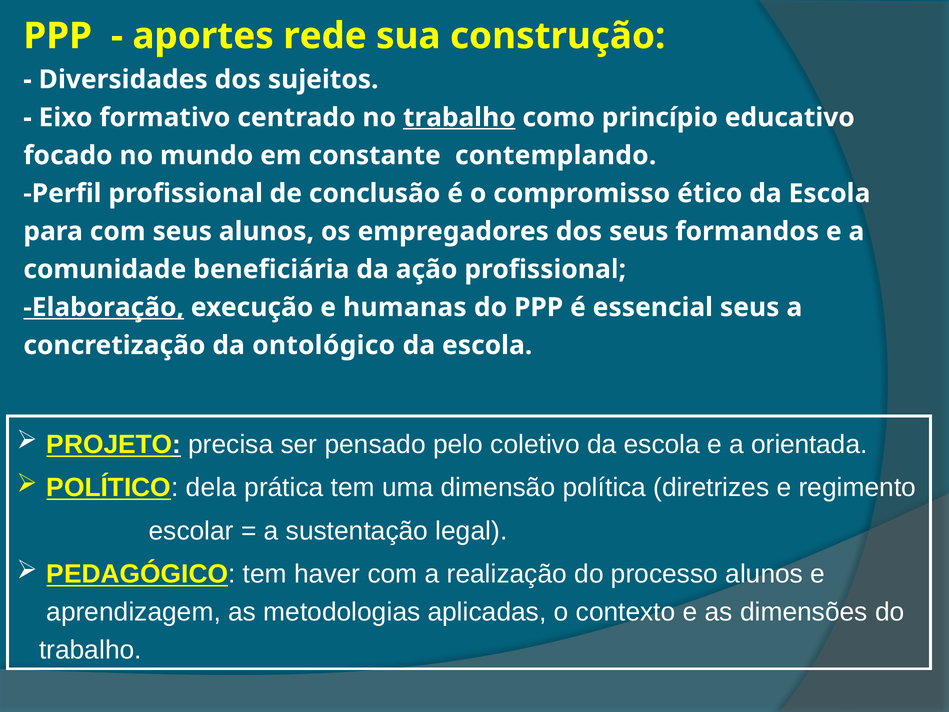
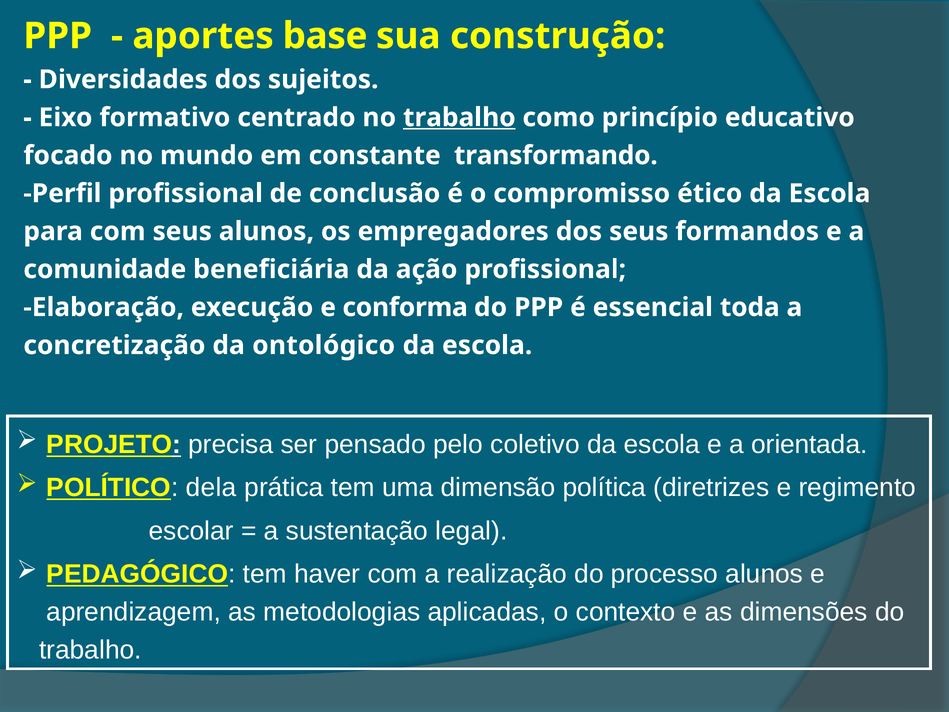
rede: rede -> base
contemplando: contemplando -> transformando
Elaboração underline: present -> none
humanas: humanas -> conforma
essencial seus: seus -> toda
